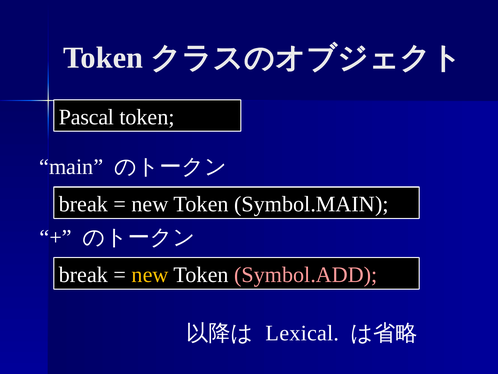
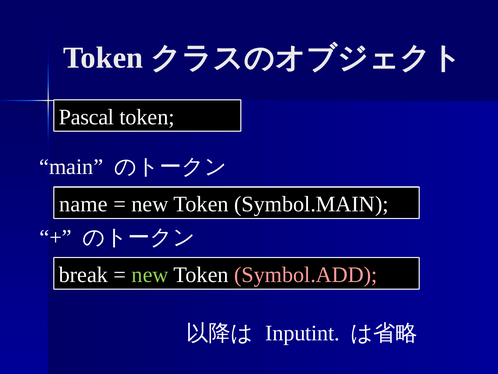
break at (83, 204): break -> name
new at (150, 275) colour: yellow -> light green
Lexical: Lexical -> Inputint
